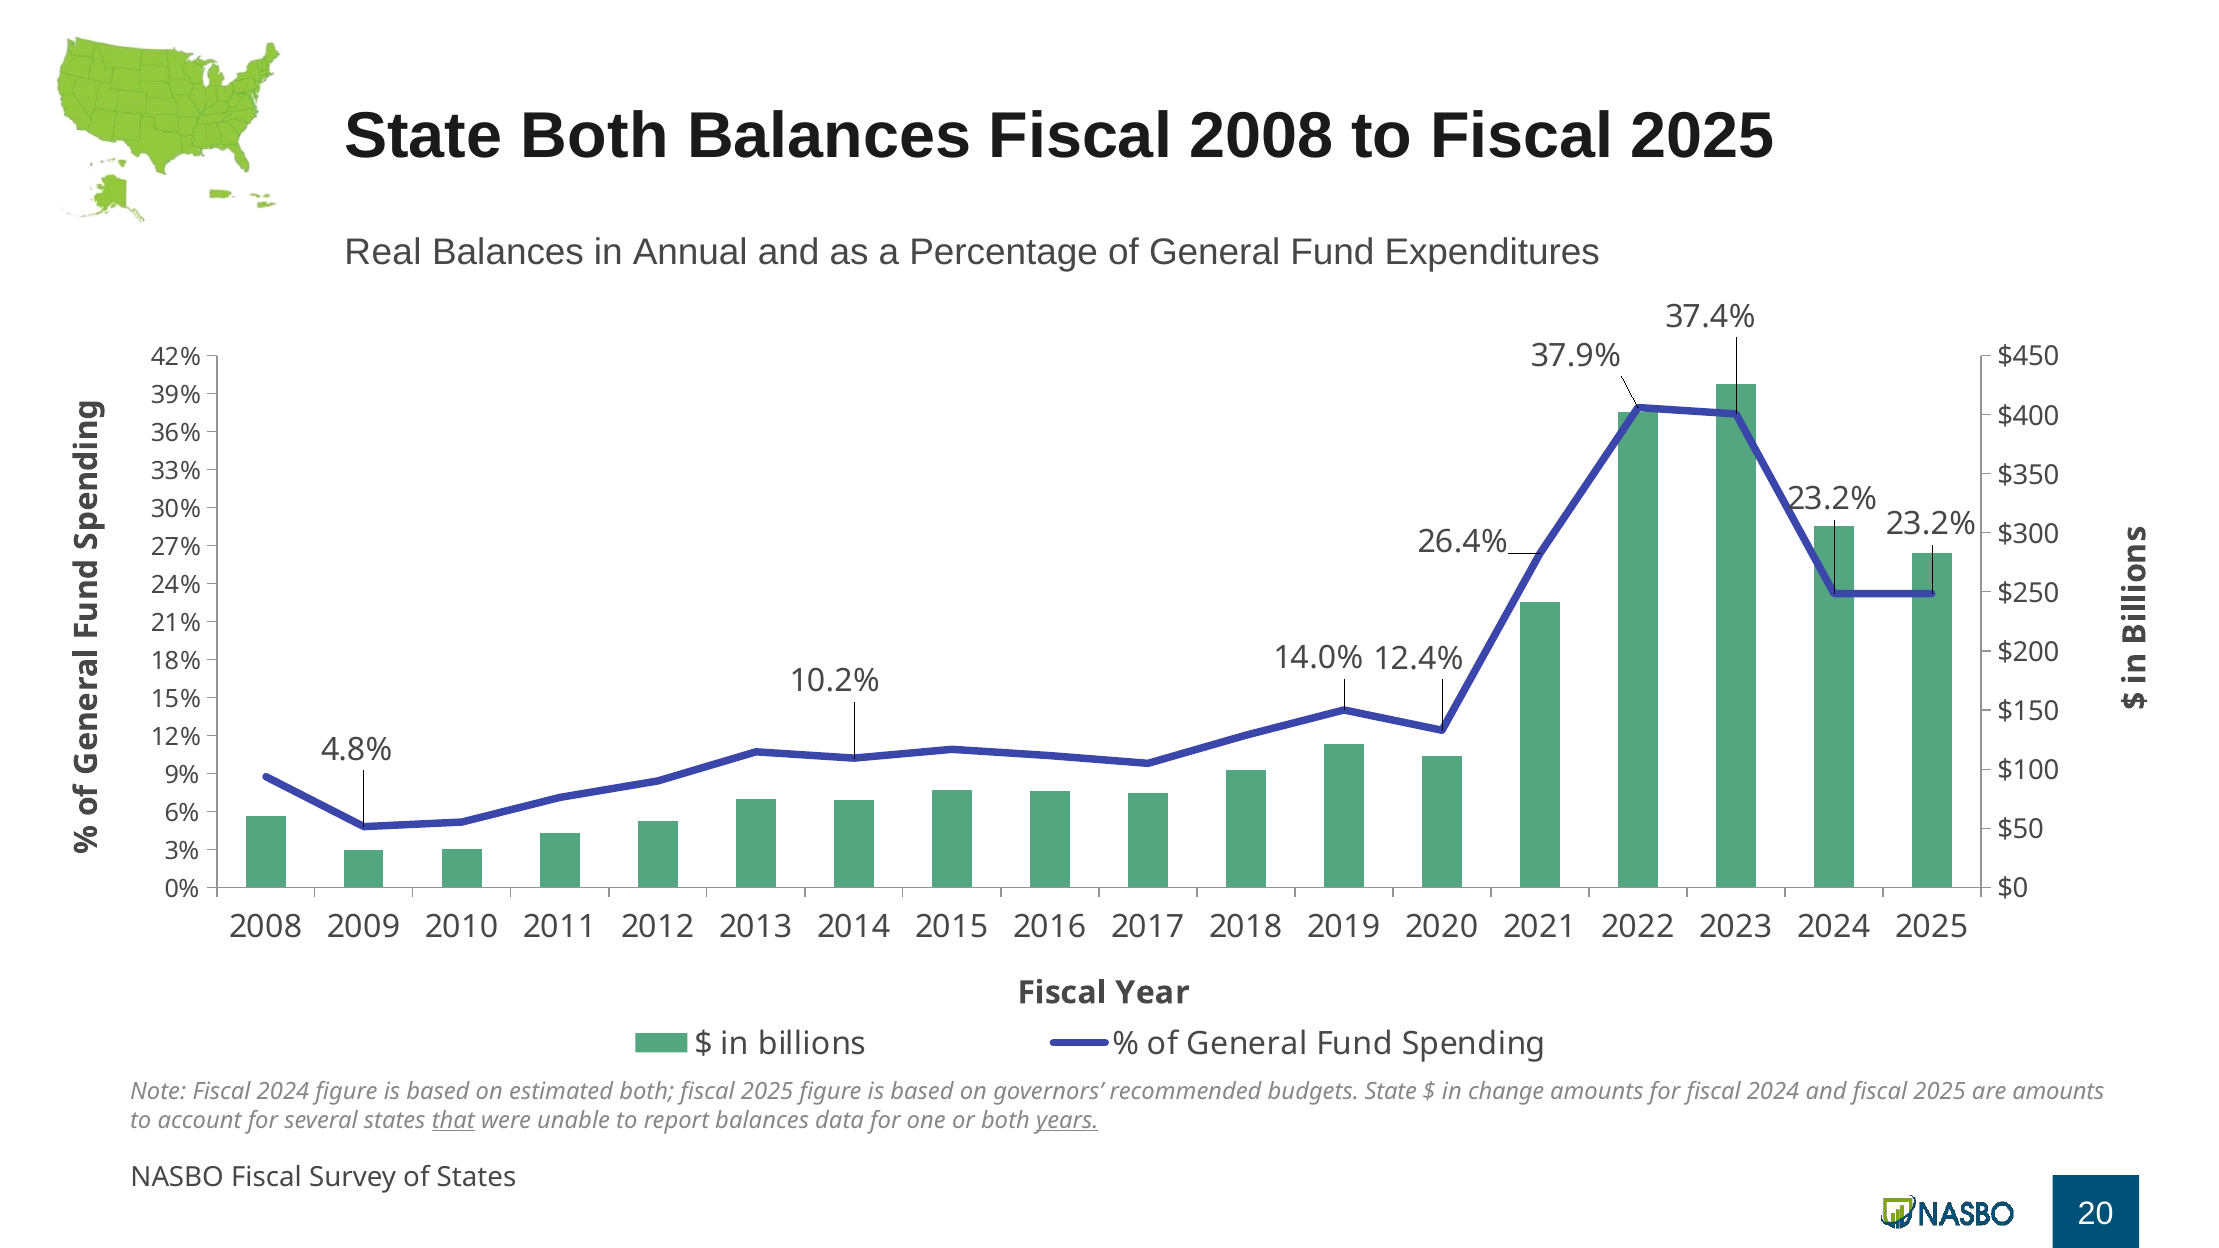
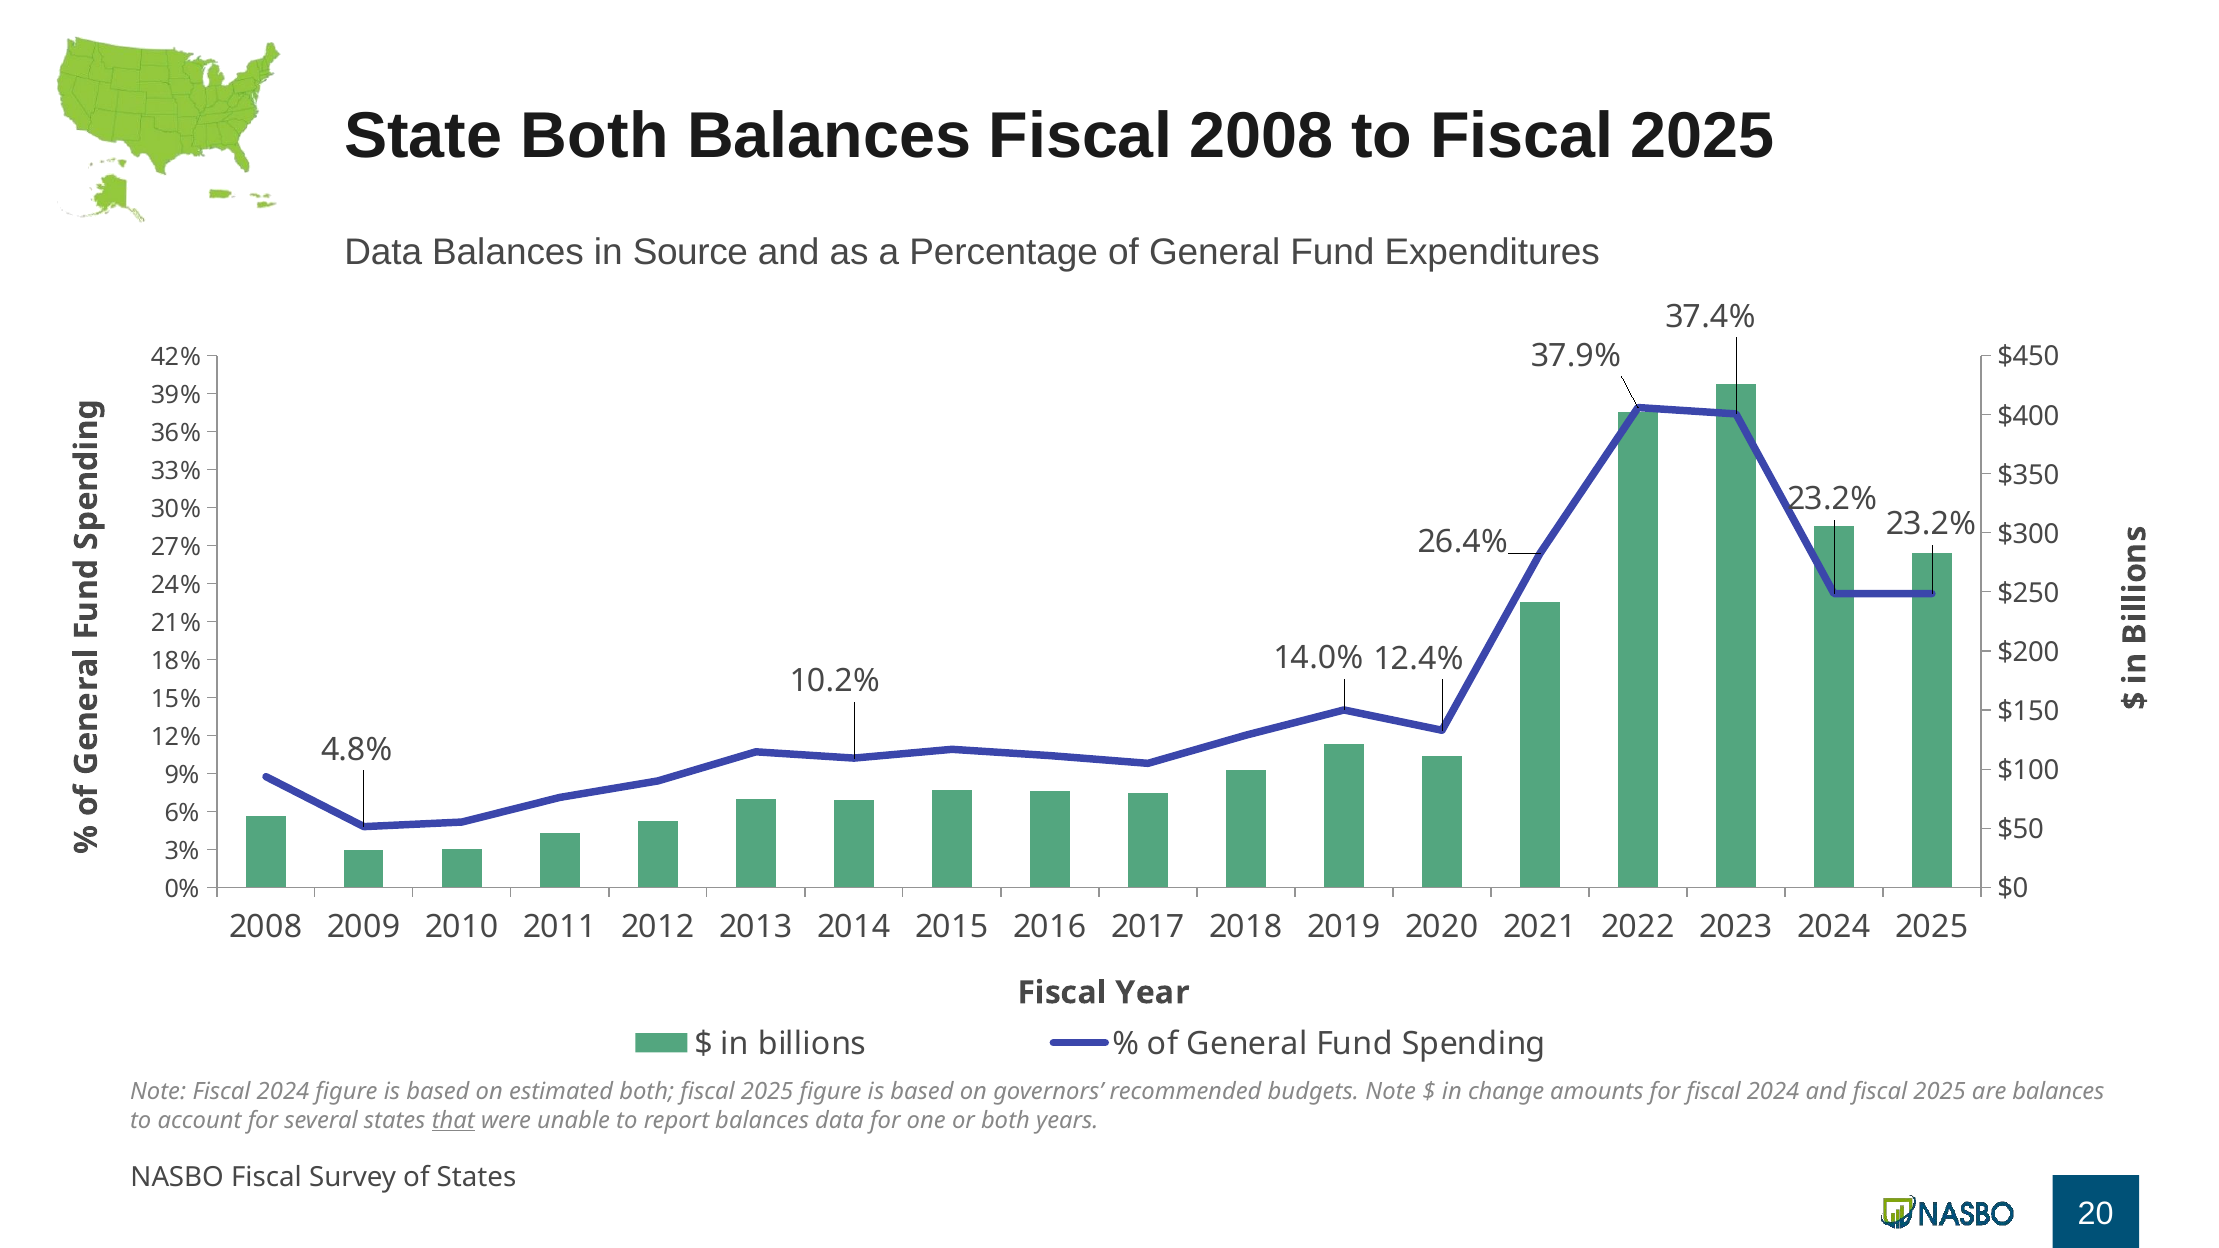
Real at (383, 252): Real -> Data
Annual: Annual -> Source
budgets State: State -> Note
are amounts: amounts -> balances
years underline: present -> none
